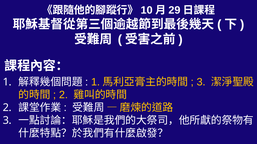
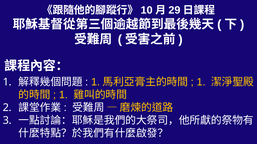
3 at (201, 82): 3 -> 1
2 at (63, 95): 2 -> 1
